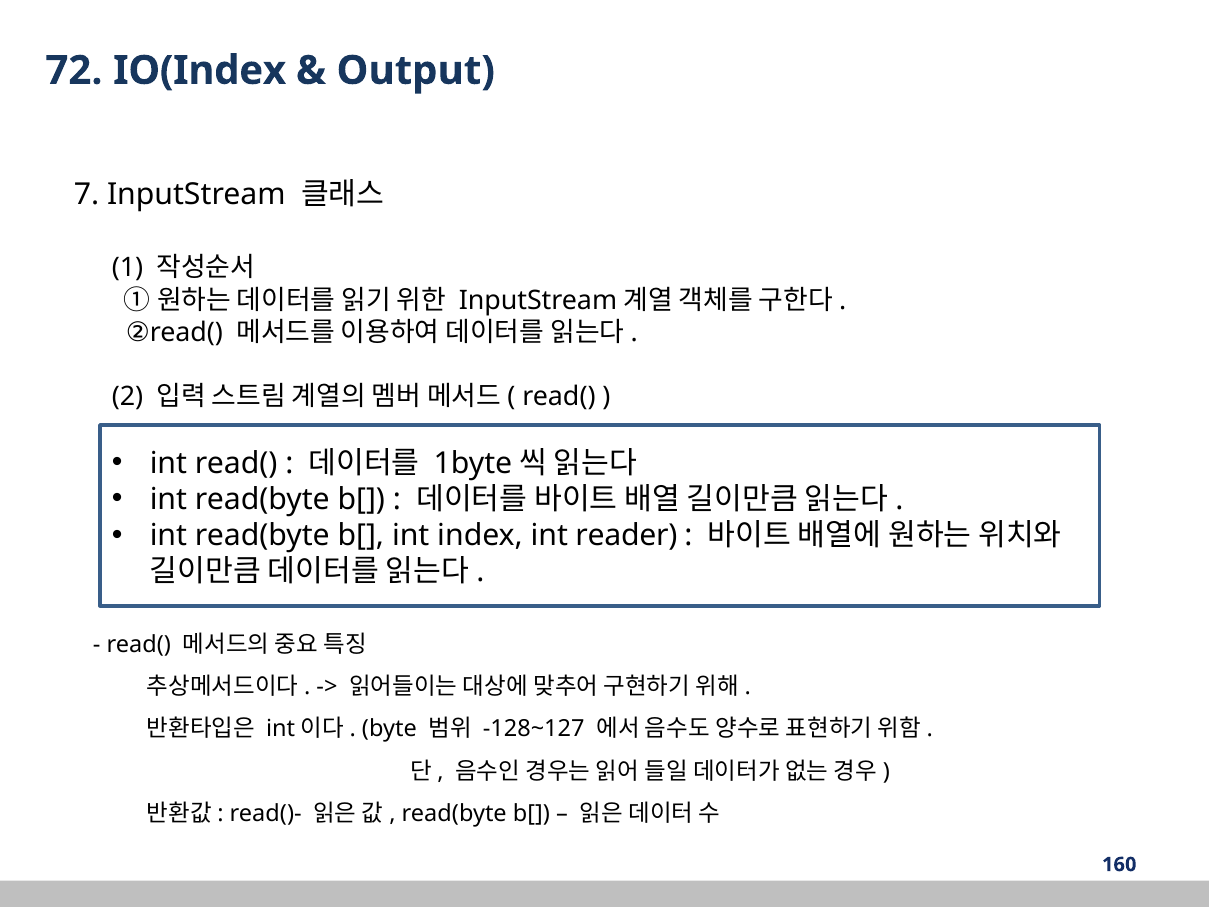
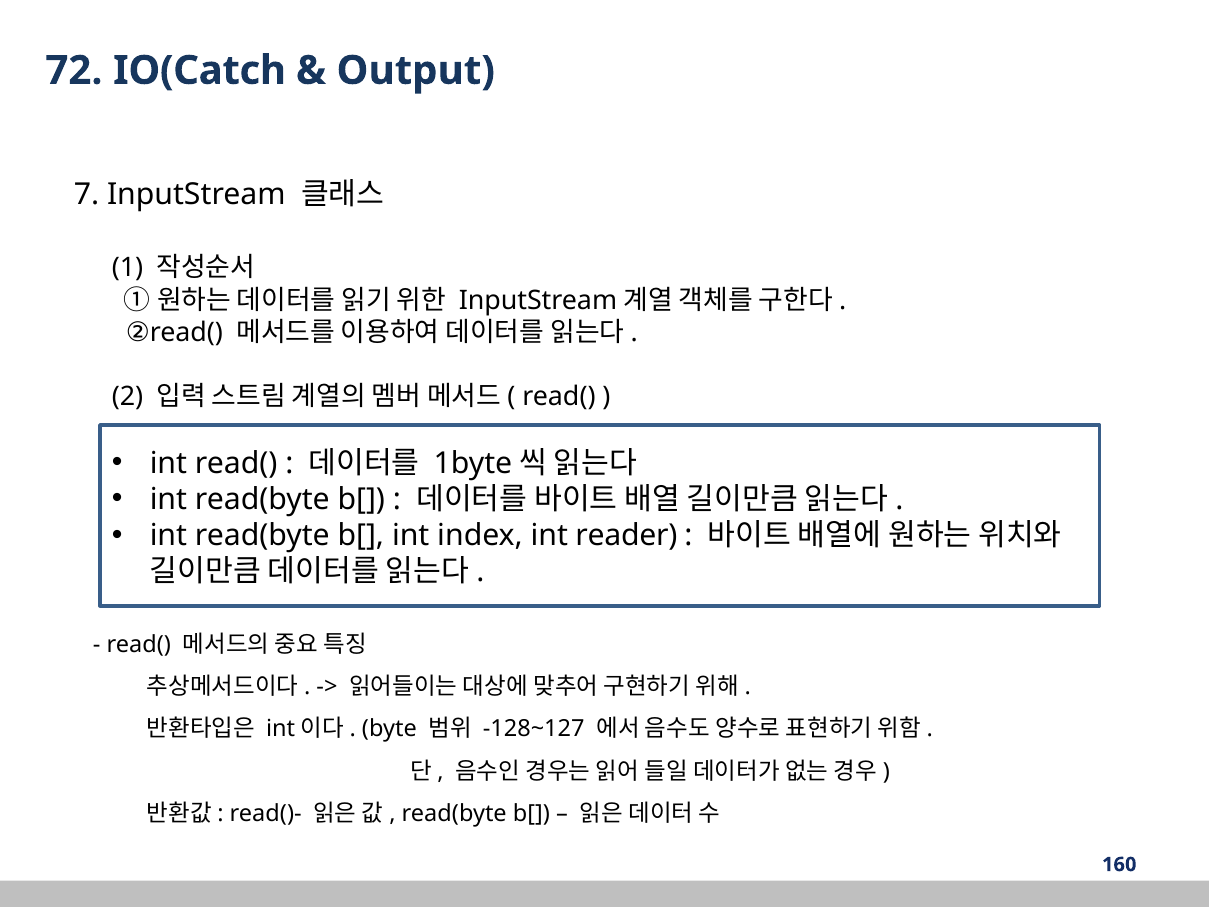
IO(Index: IO(Index -> IO(Catch
